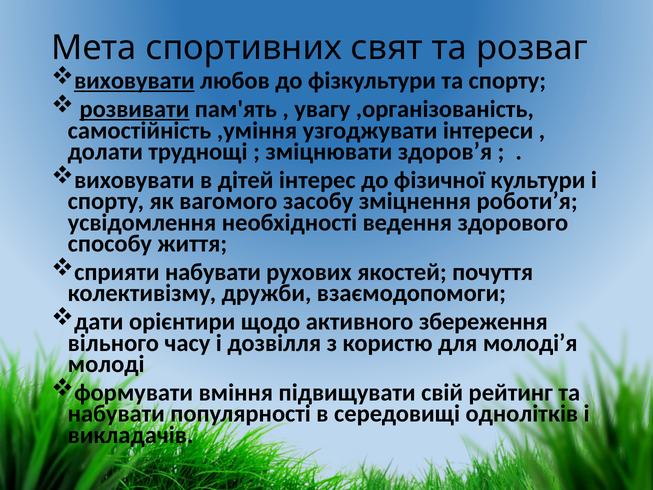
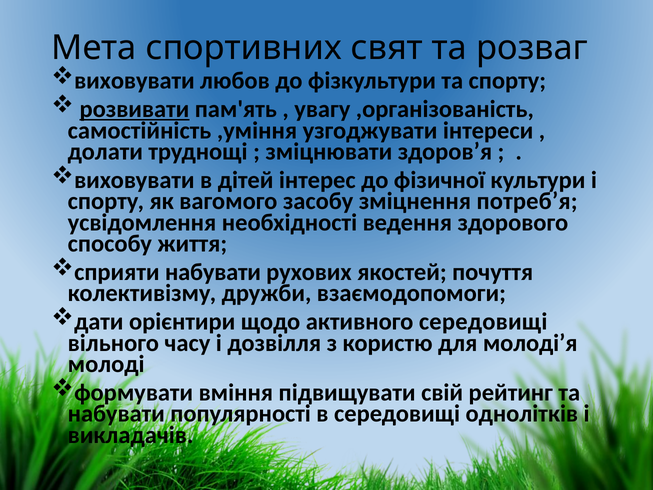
виховувати at (134, 81) underline: present -> none
роботи’я: роботи’я -> потреб’я
активного збереження: збереження -> середовищі
